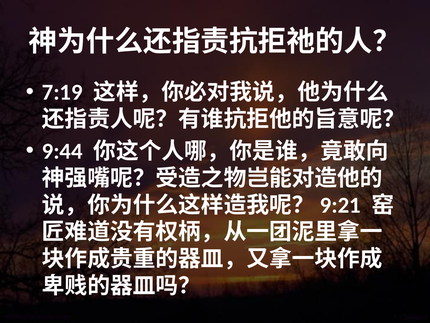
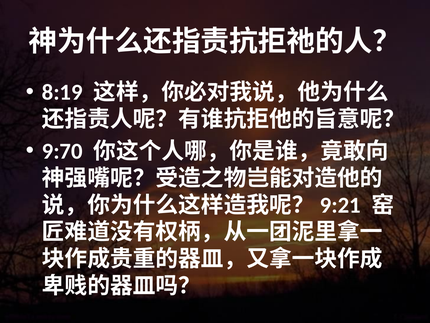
7:19: 7:19 -> 8:19
9:44: 9:44 -> 9:70
